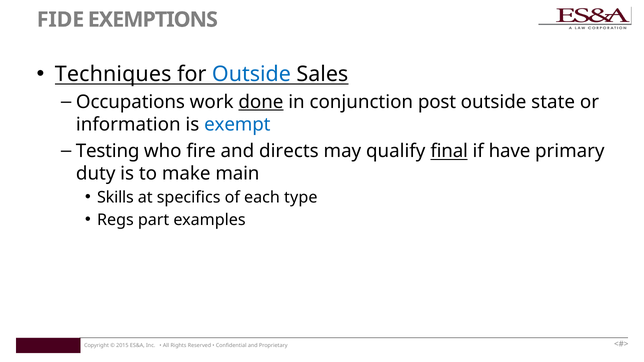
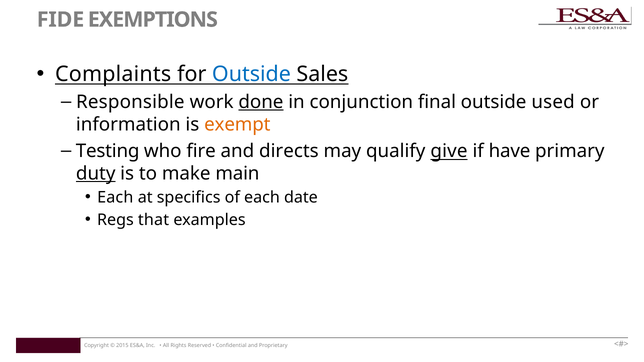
Techniques: Techniques -> Complaints
Occupations: Occupations -> Responsible
post: post -> final
state: state -> used
exempt colour: blue -> orange
final: final -> give
duty underline: none -> present
Skills at (115, 198): Skills -> Each
type: type -> date
part: part -> that
